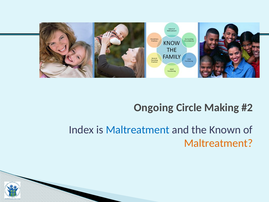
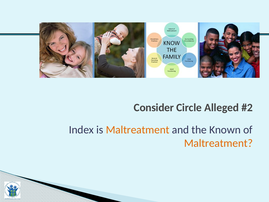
Ongoing: Ongoing -> Consider
Making: Making -> Alleged
Maltreatment at (138, 130) colour: blue -> orange
